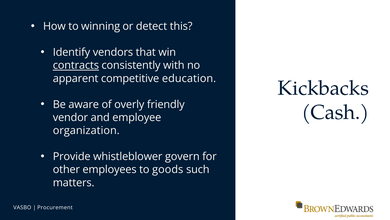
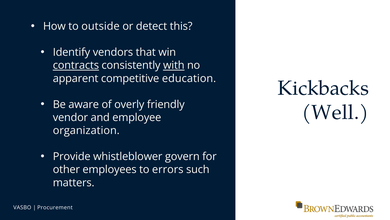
winning: winning -> outside
with underline: none -> present
Cash: Cash -> Well
goods: goods -> errors
